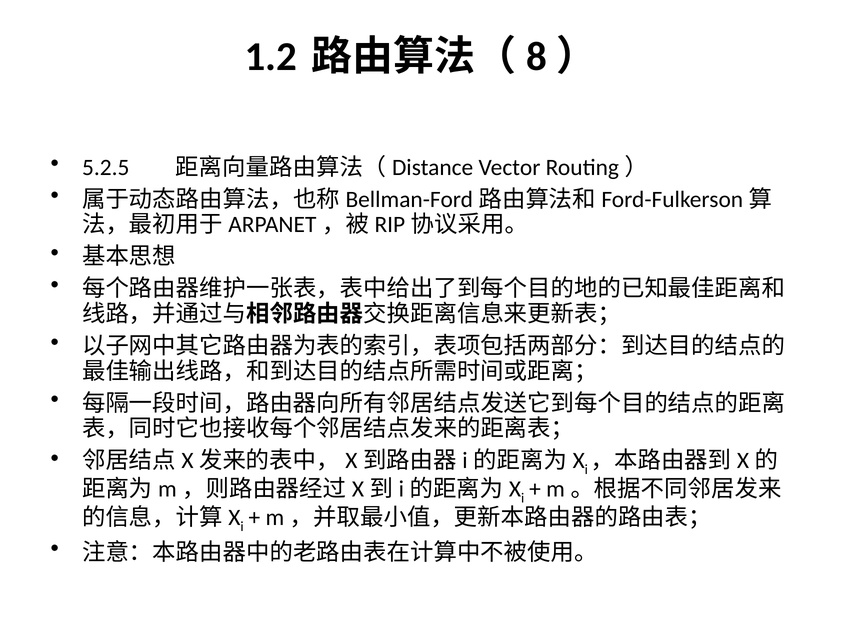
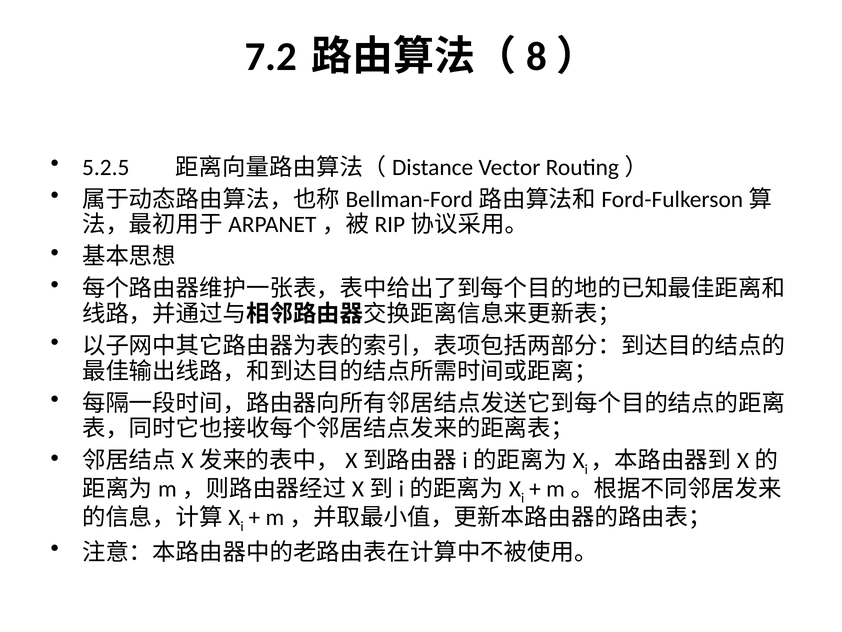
1.2: 1.2 -> 7.2
